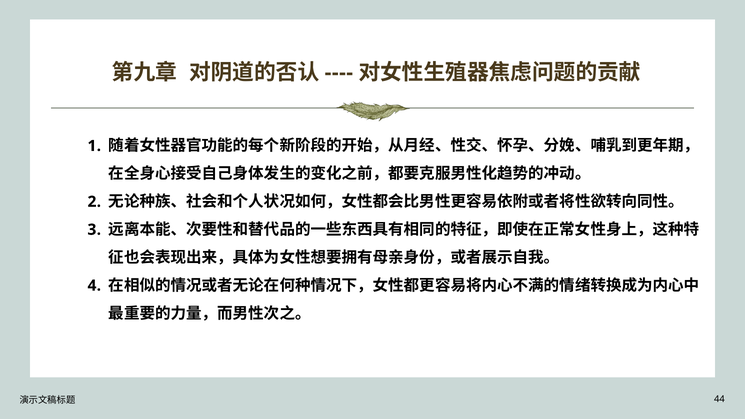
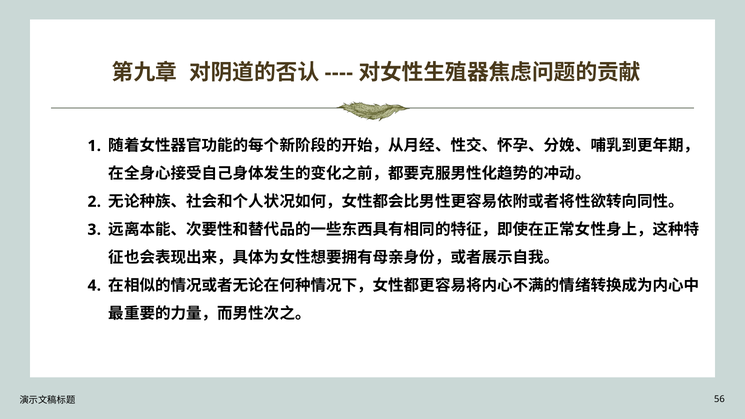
44: 44 -> 56
